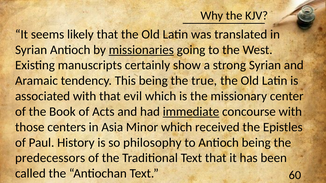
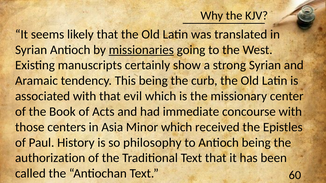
true: true -> curb
immediate underline: present -> none
predecessors: predecessors -> authorization
